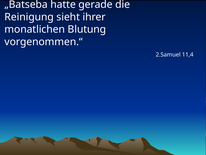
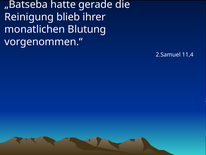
sieht: sieht -> blieb
